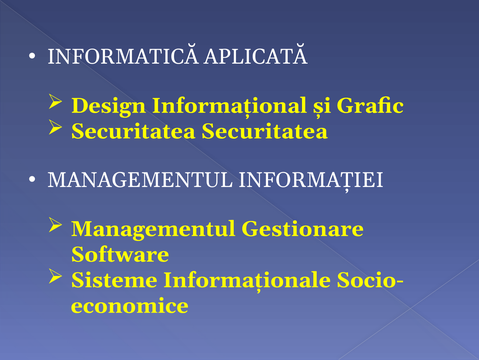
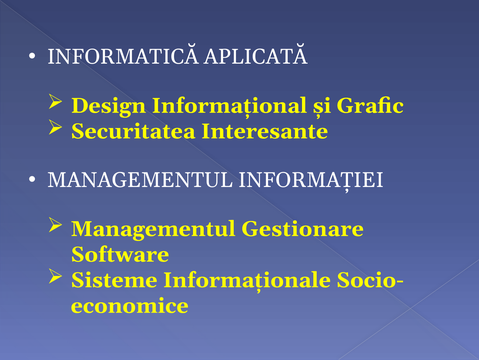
Securitatea Securitatea: Securitatea -> Interesante
